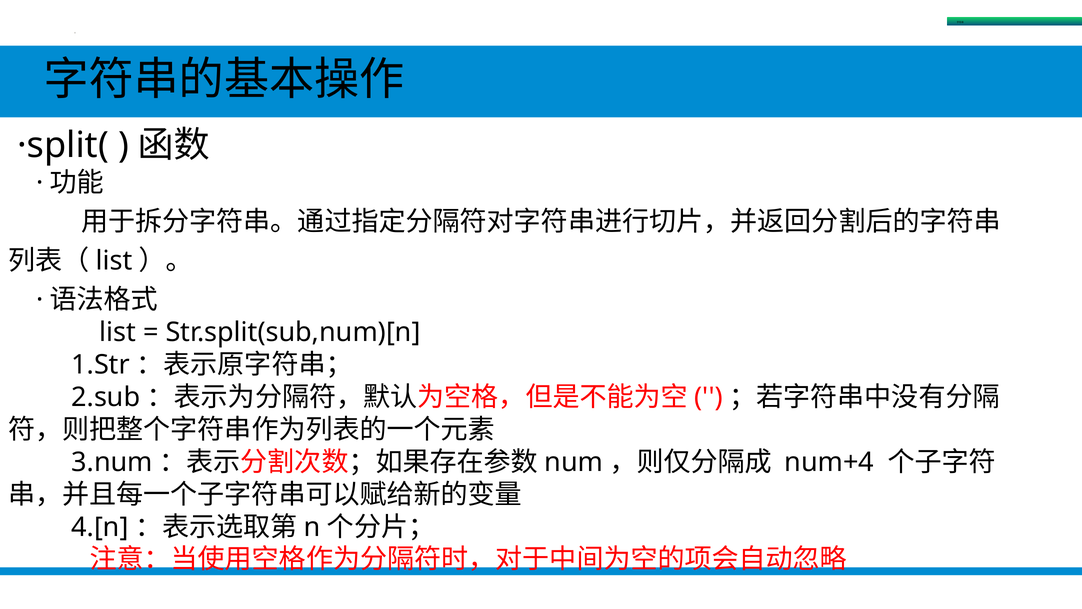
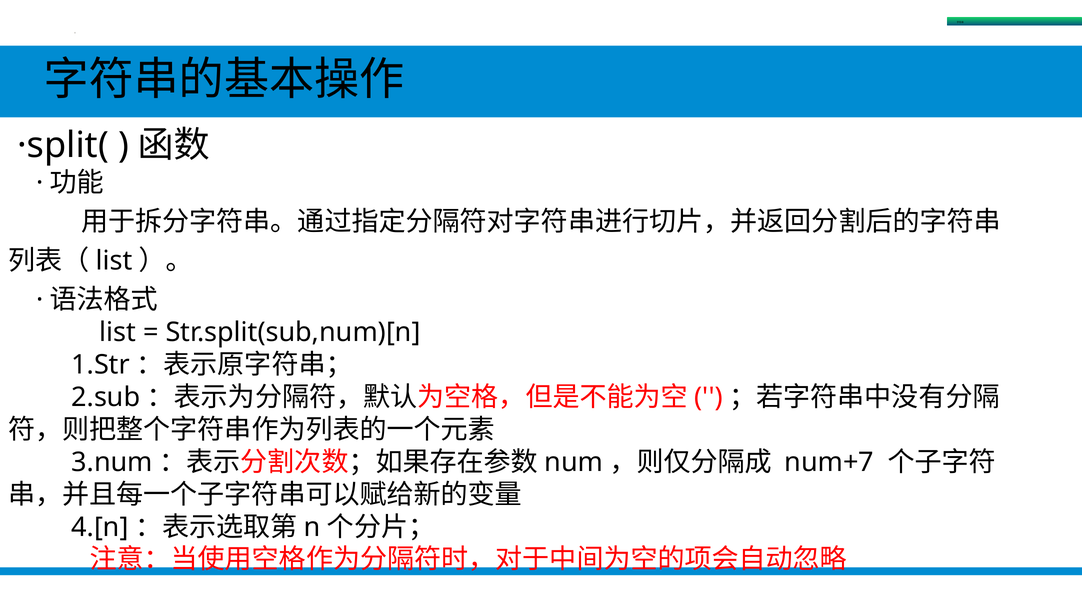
num+4: num+4 -> num+7
